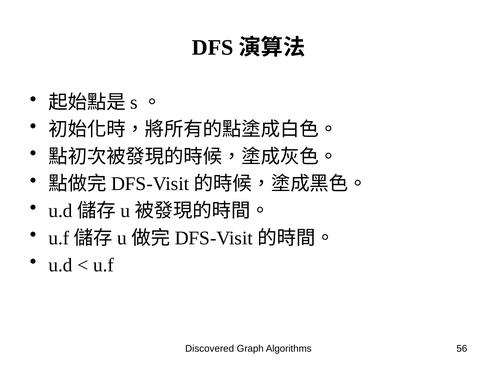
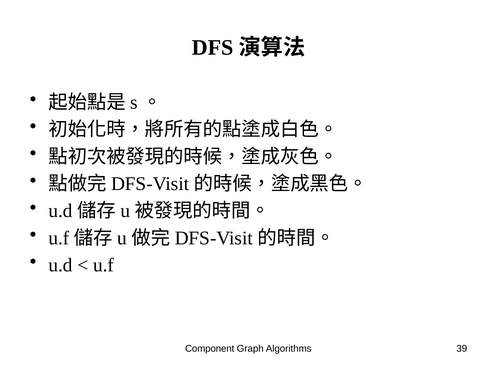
Discovered: Discovered -> Component
56: 56 -> 39
